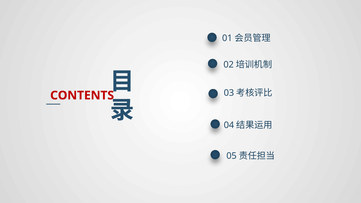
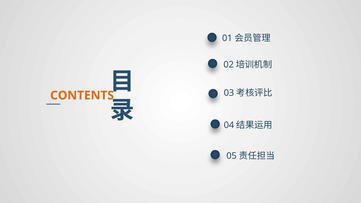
CONTENTS colour: red -> orange
